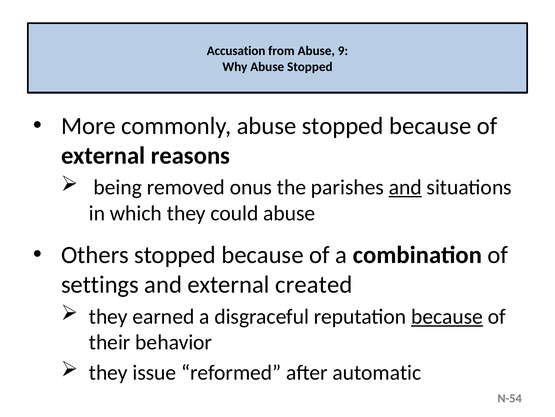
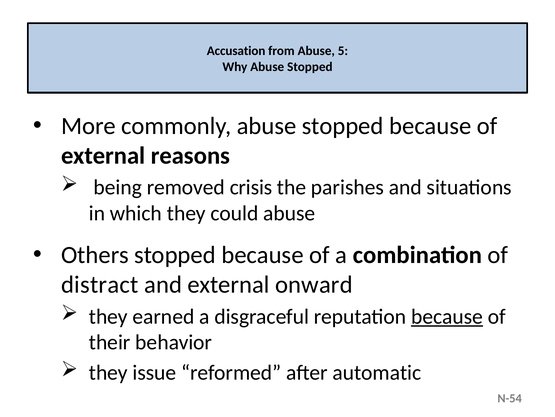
9: 9 -> 5
onus: onus -> crisis
and at (405, 187) underline: present -> none
settings: settings -> distract
created: created -> onward
